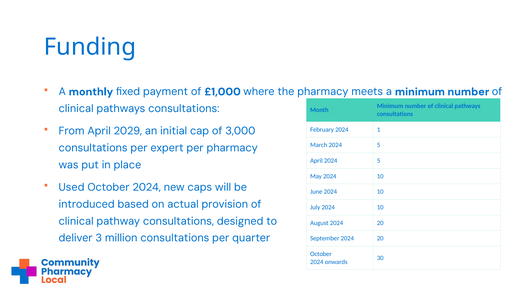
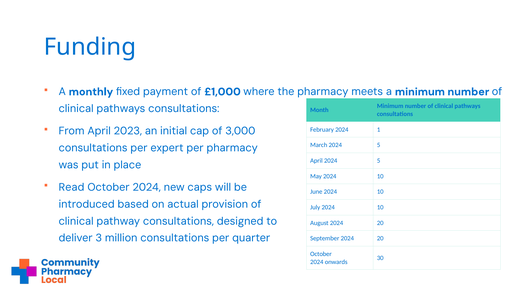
2029: 2029 -> 2023
Used: Used -> Read
